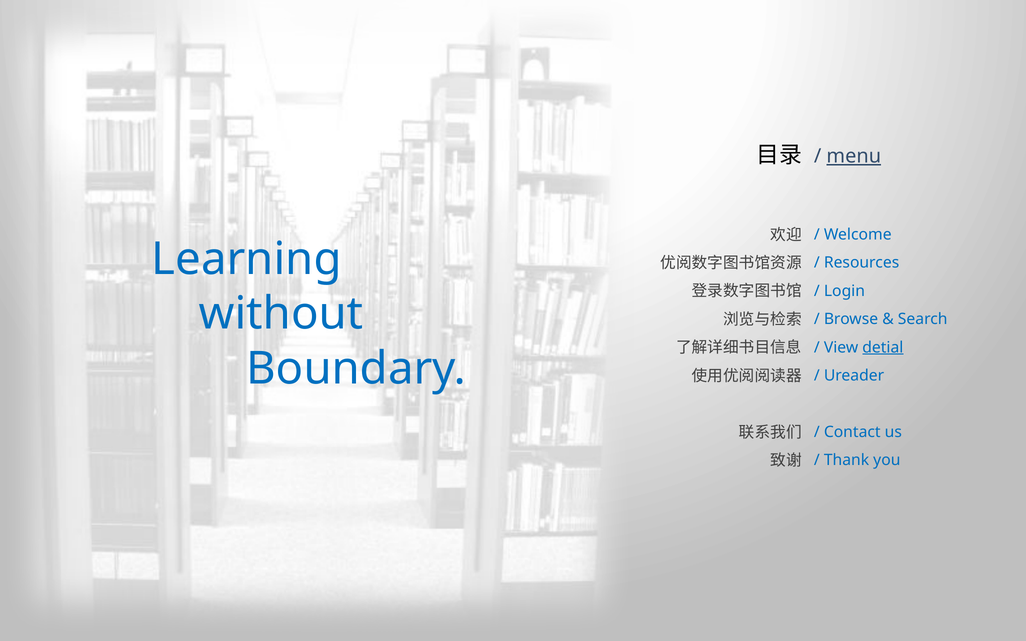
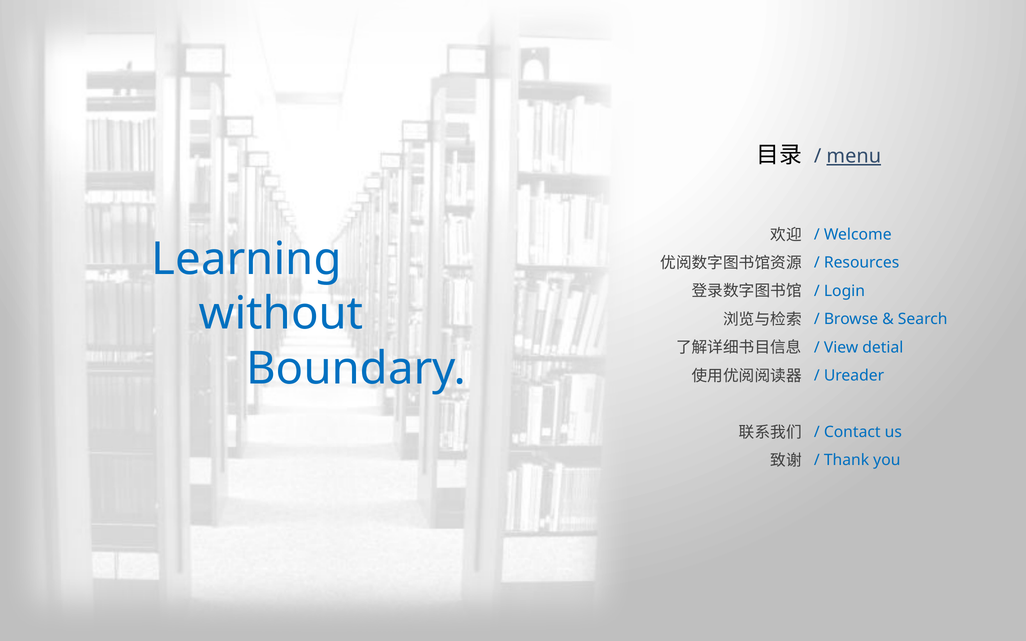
detial underline: present -> none
